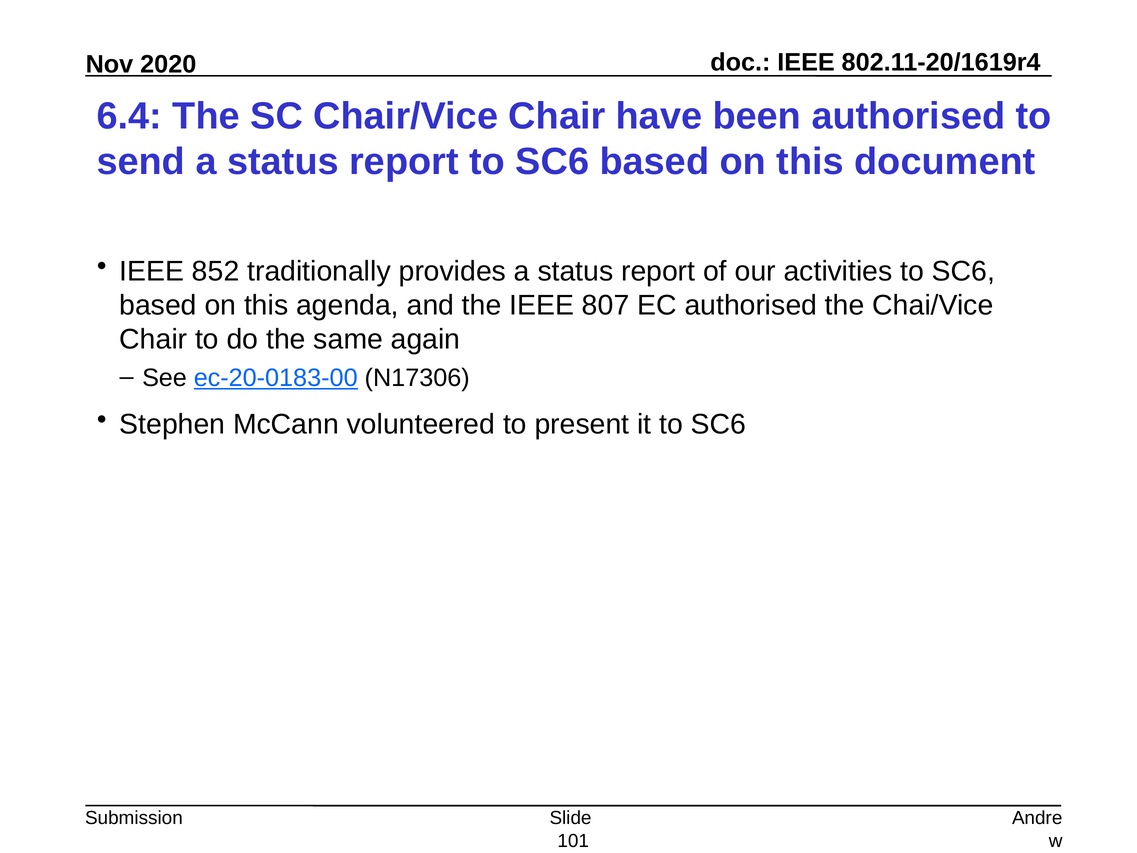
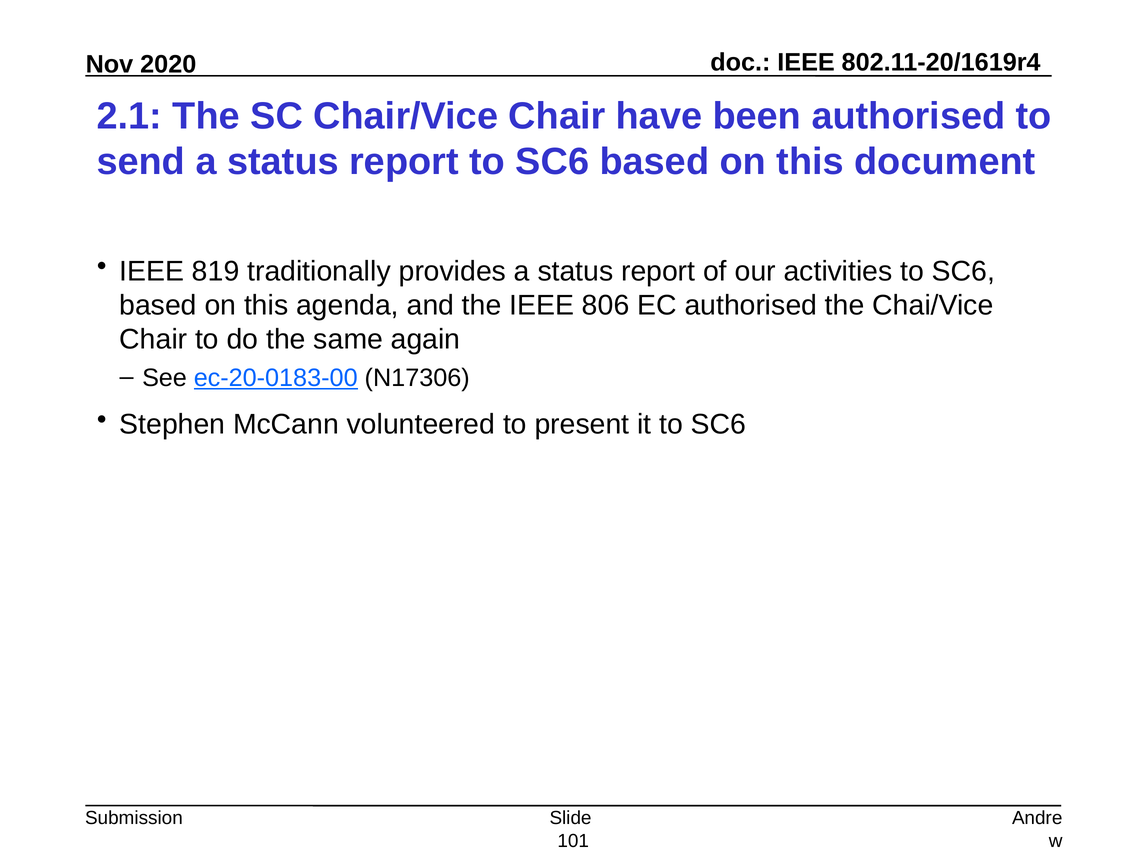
6.4: 6.4 -> 2.1
852: 852 -> 819
807: 807 -> 806
